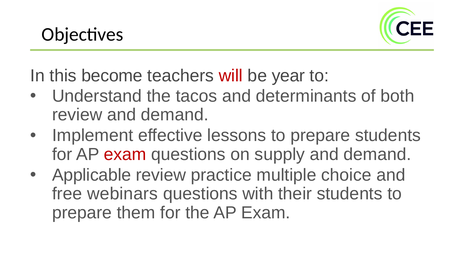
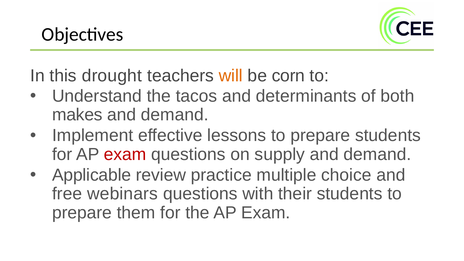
become: become -> drought
will colour: red -> orange
year: year -> corn
review at (77, 115): review -> makes
